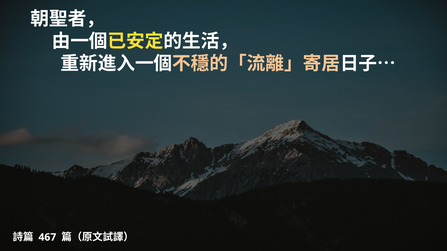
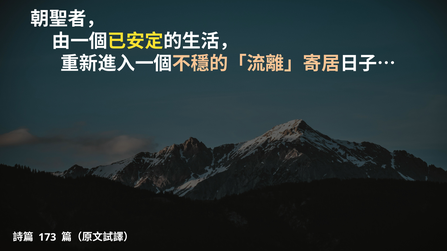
467: 467 -> 173
